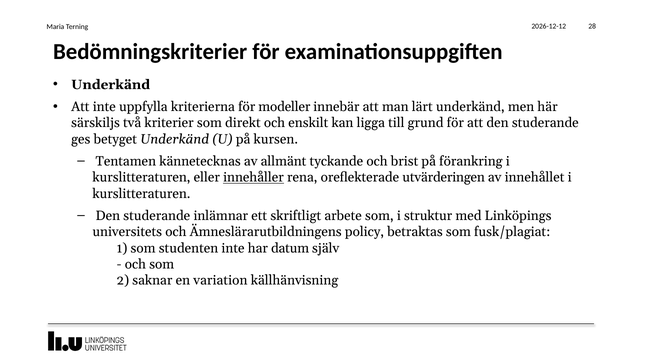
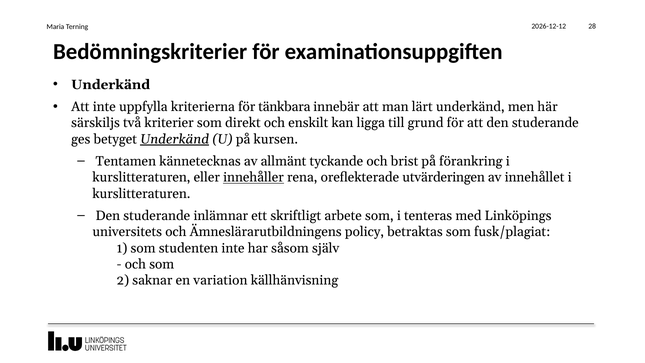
modeller: modeller -> tänkbara
Underkänd at (175, 139) underline: none -> present
struktur: struktur -> tenteras
datum: datum -> såsom
